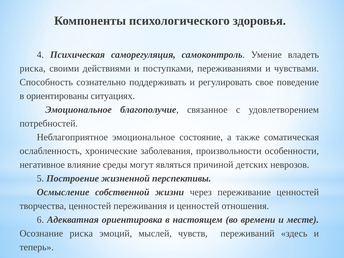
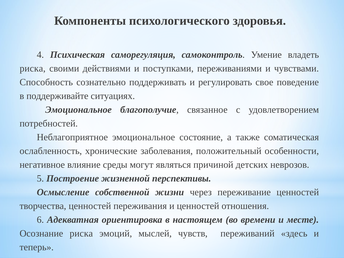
ориентированы: ориентированы -> поддерживайте
произвольности: произвольности -> положительный
